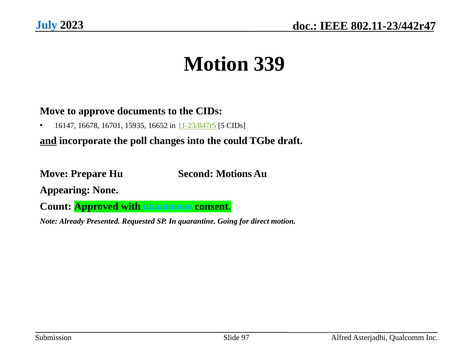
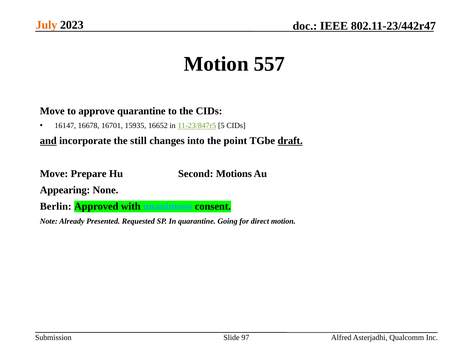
July colour: blue -> orange
339: 339 -> 557
approve documents: documents -> quarantine
poll: poll -> still
could: could -> point
draft underline: none -> present
Count: Count -> Berlin
